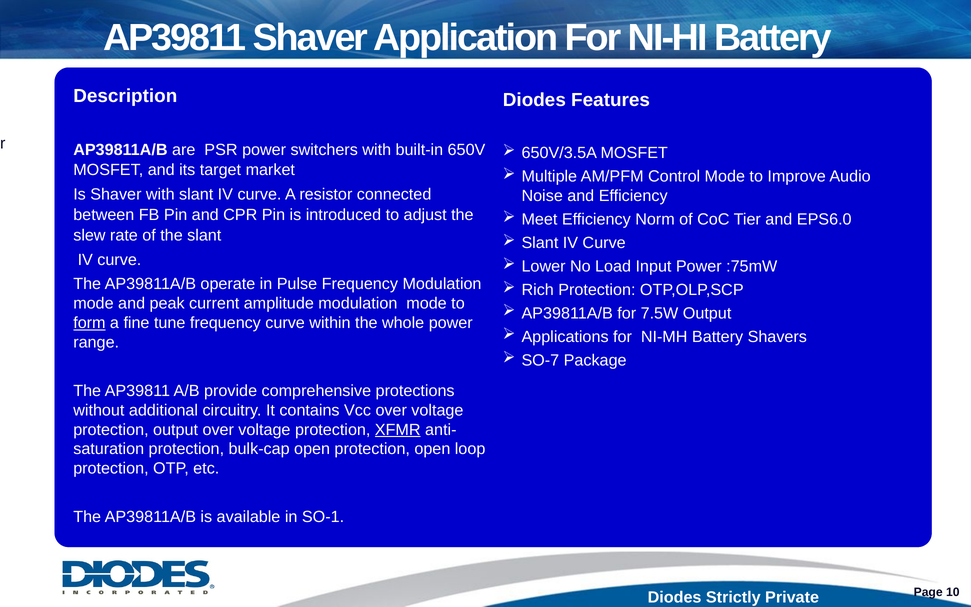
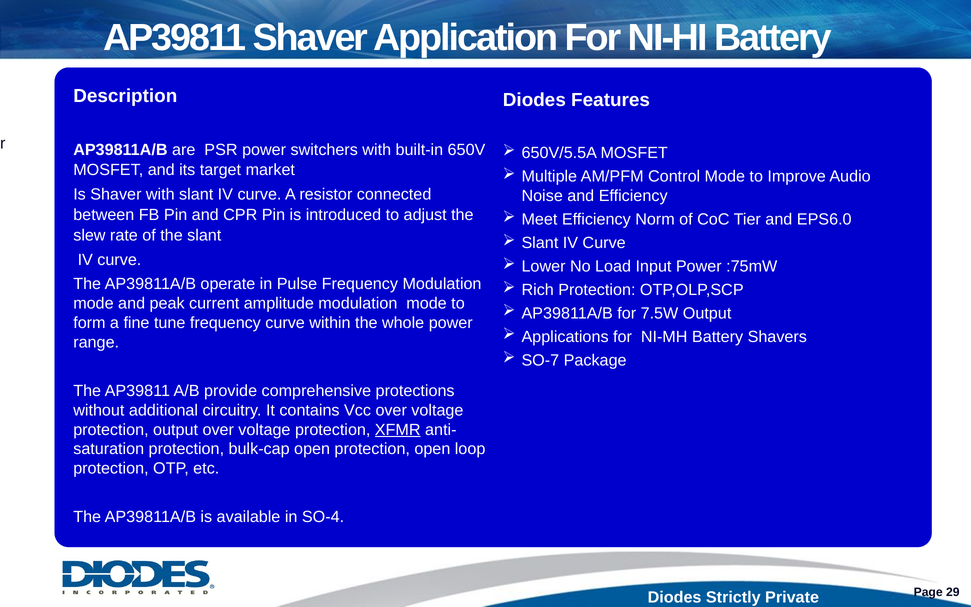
650V/3.5A: 650V/3.5A -> 650V/5.5A
form underline: present -> none
SO-1: SO-1 -> SO-4
10: 10 -> 29
